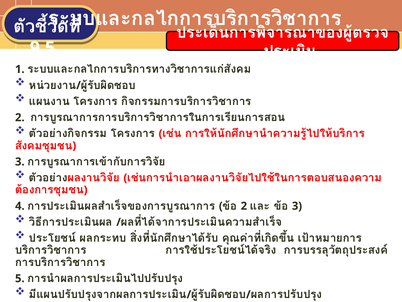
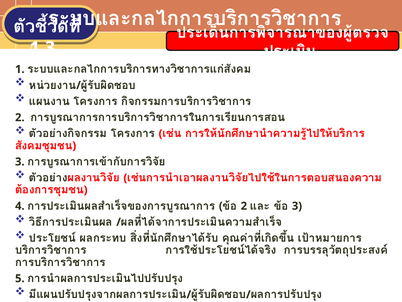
9.5: 9.5 -> 1.3
